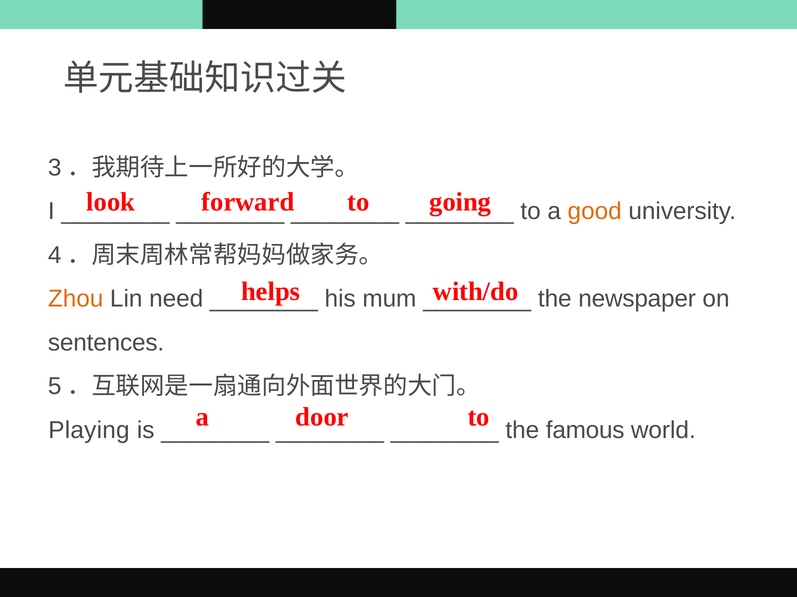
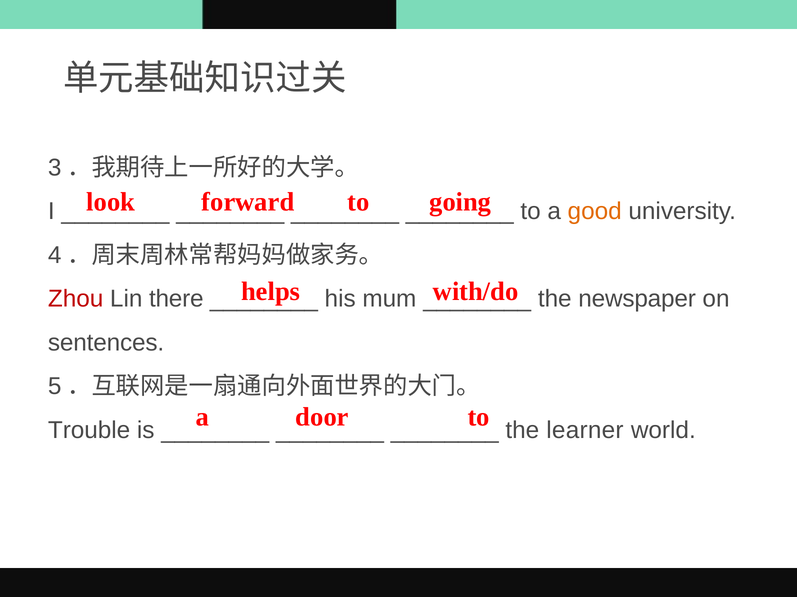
Zhou colour: orange -> red
need: need -> there
Playing: Playing -> Trouble
famous: famous -> learner
